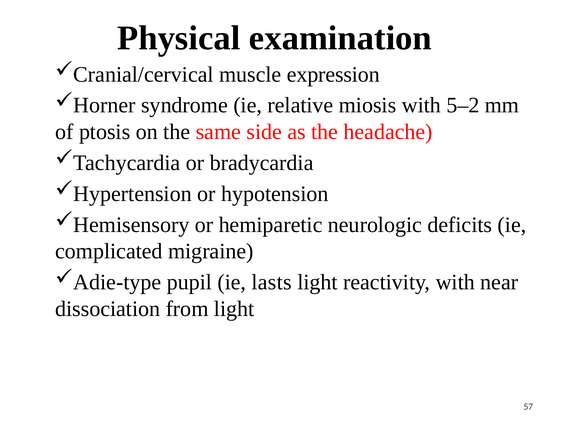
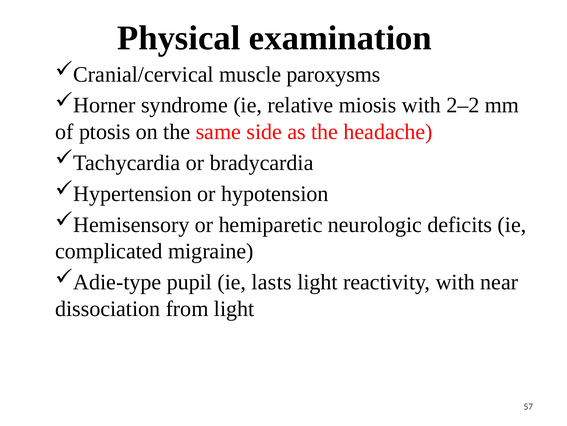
expression: expression -> paroxysms
5–2: 5–2 -> 2–2
